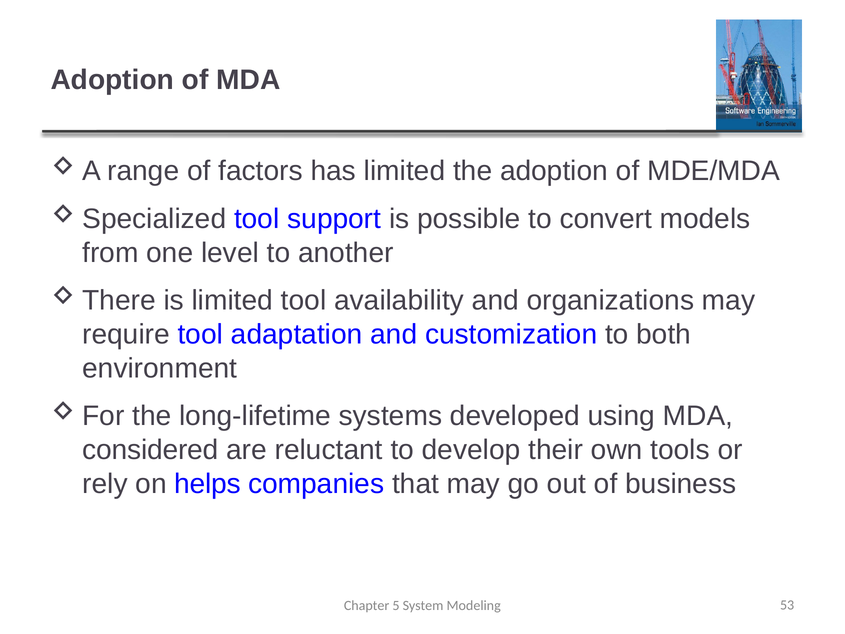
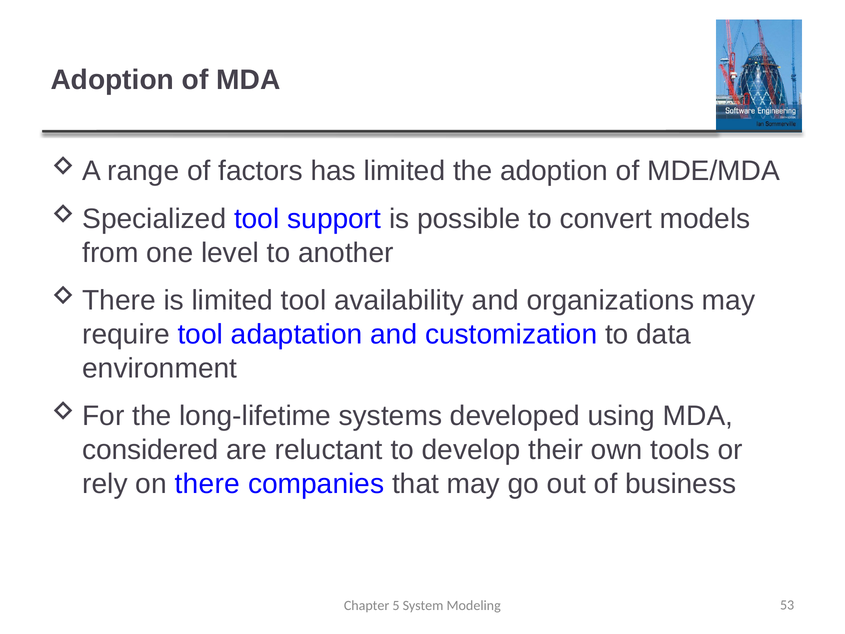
both: both -> data
helps: helps -> there
